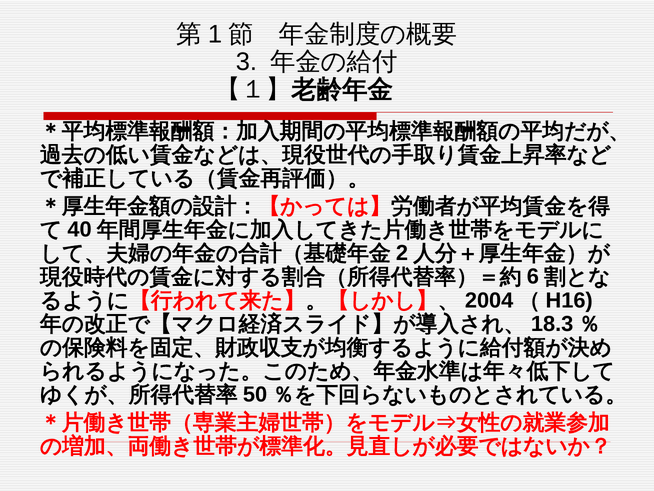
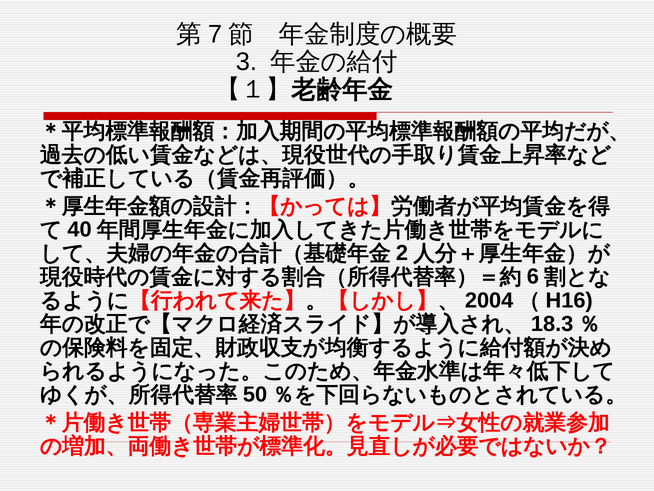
1: 1 -> 7
